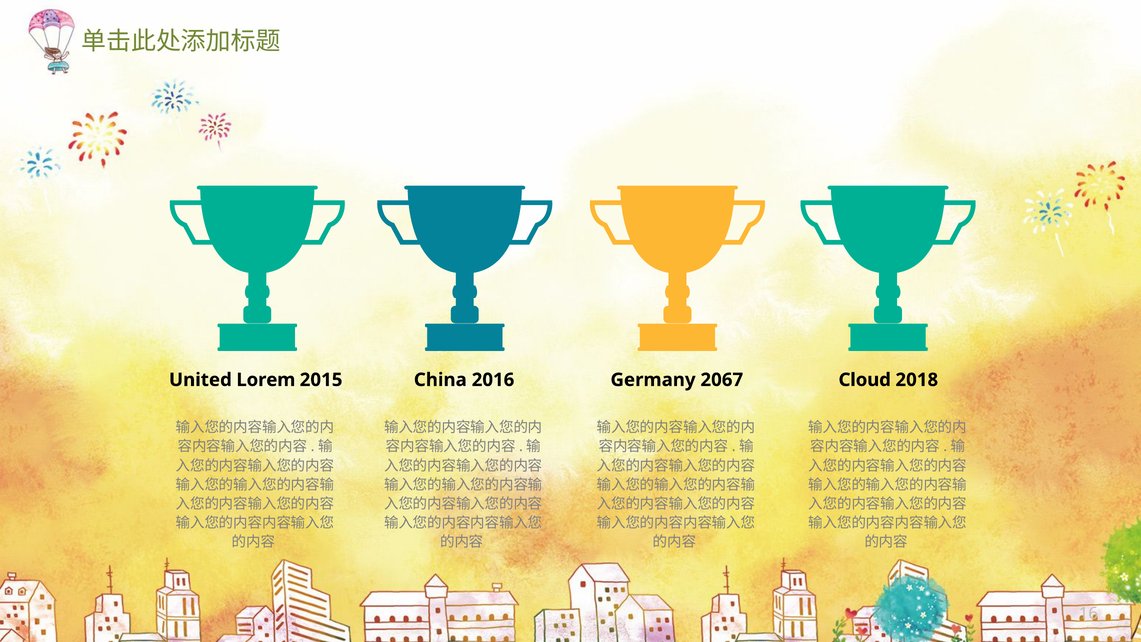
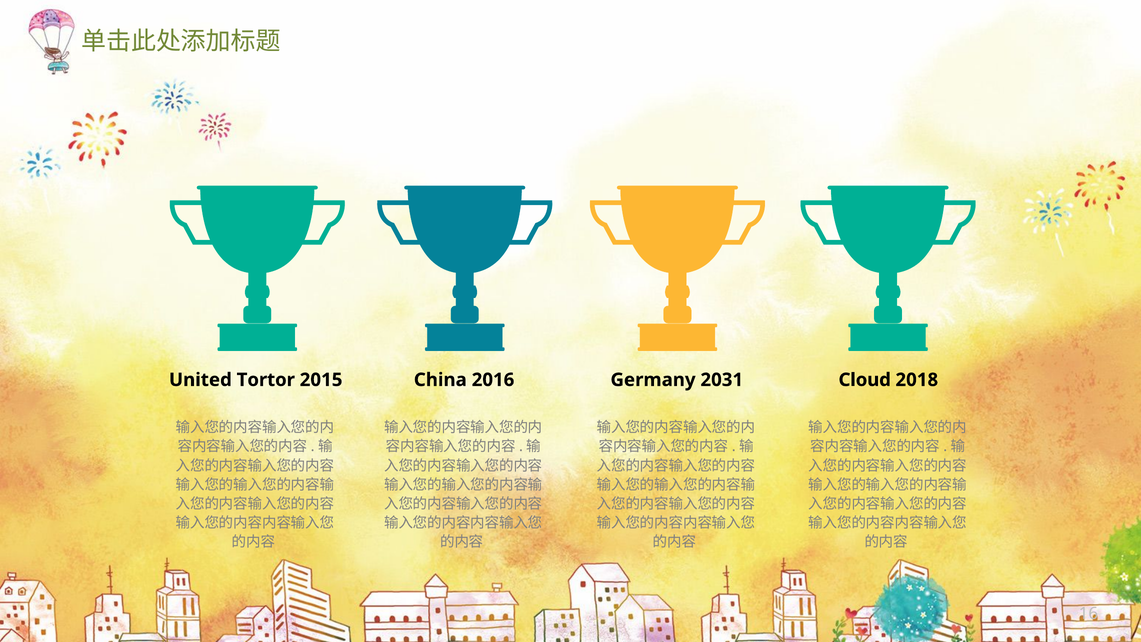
Lorem: Lorem -> Tortor
2067: 2067 -> 2031
